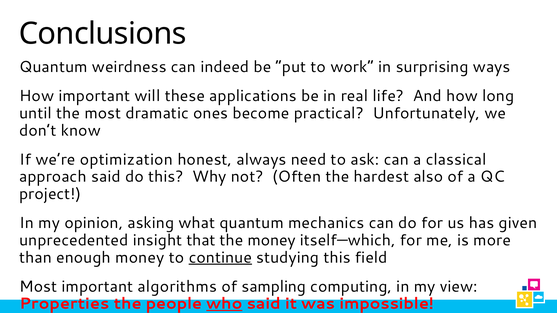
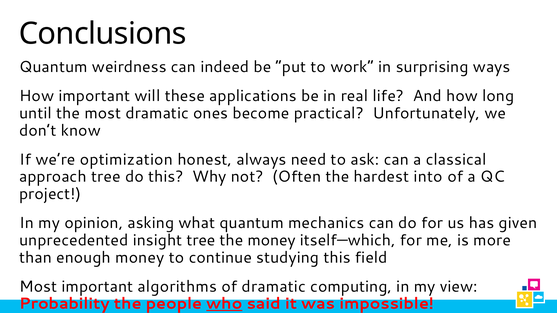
approach said: said -> tree
also: also -> into
insight that: that -> tree
continue underline: present -> none
of sampling: sampling -> dramatic
Properties: Properties -> Probability
